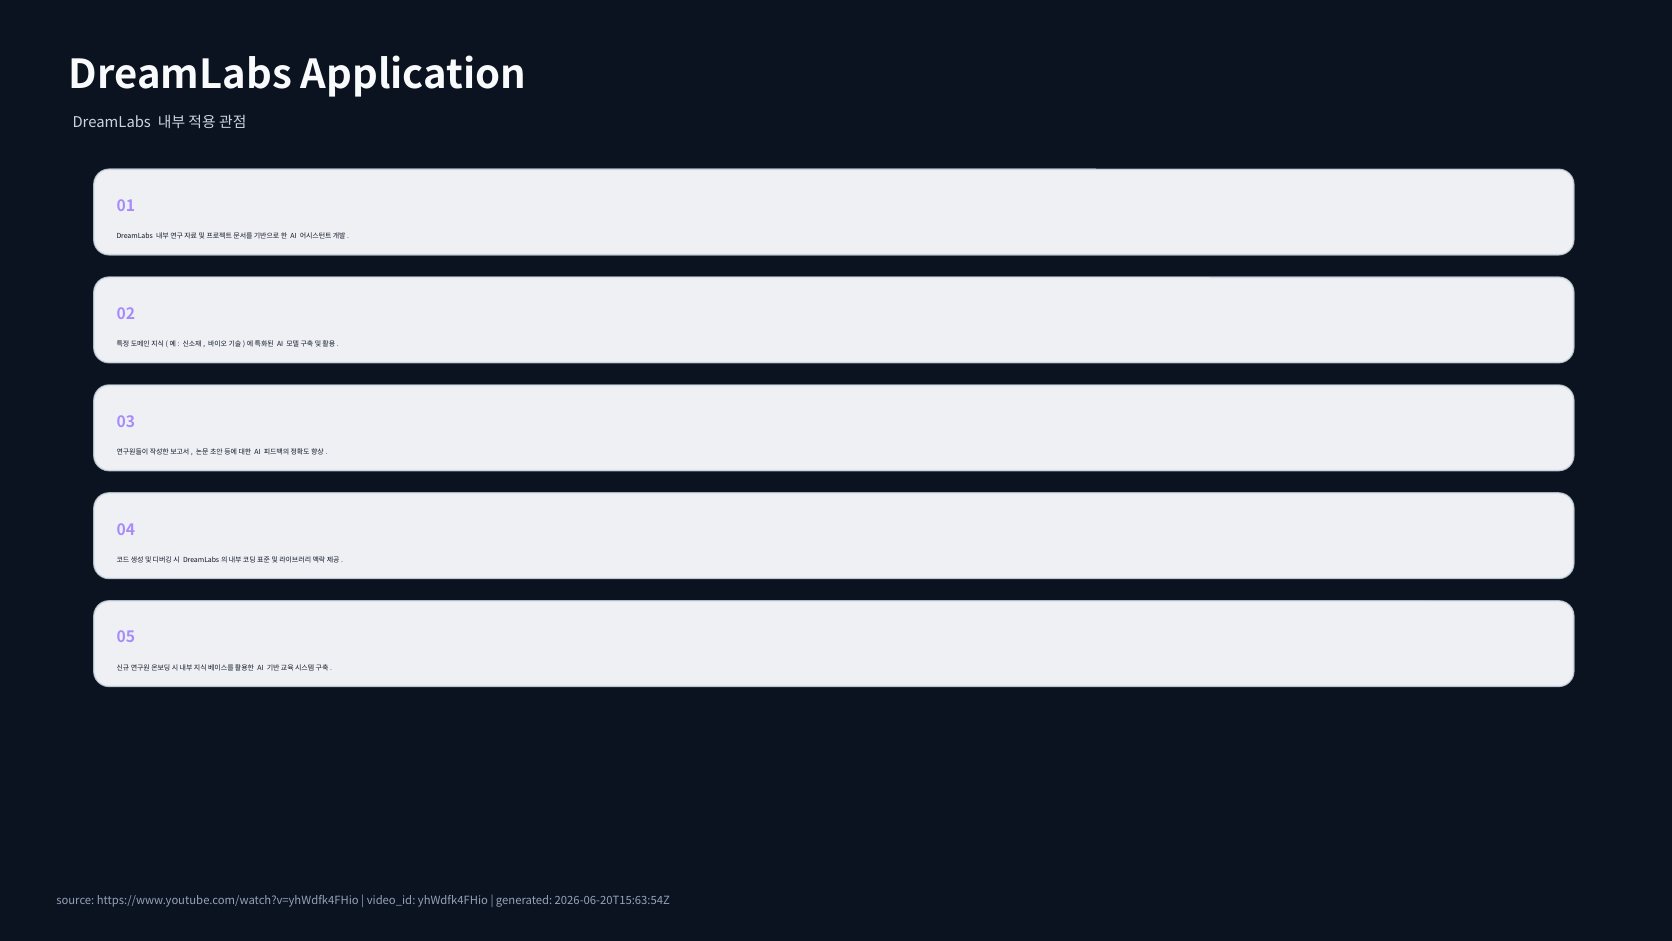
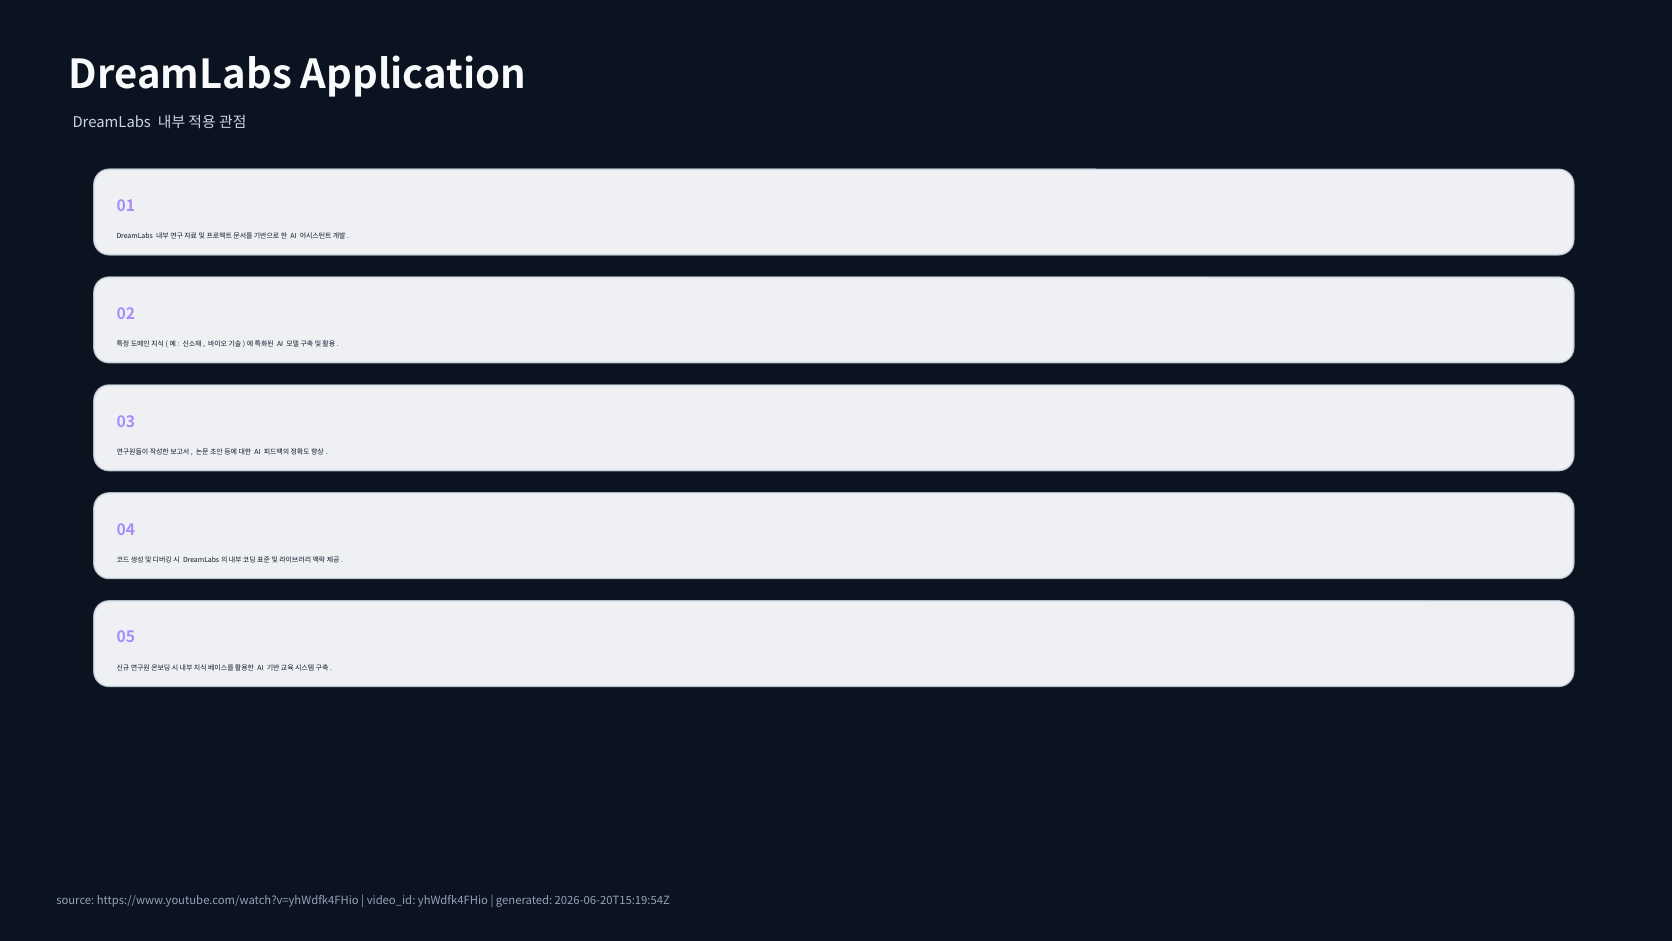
2026-06-20T15:63:54Z: 2026-06-20T15:63:54Z -> 2026-06-20T15:19:54Z
